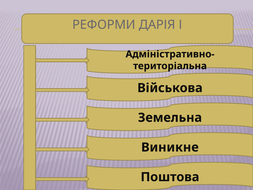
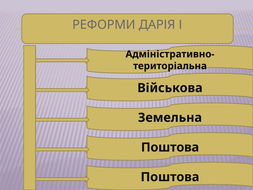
Виникне at (170, 147): Виникне -> Поштова
